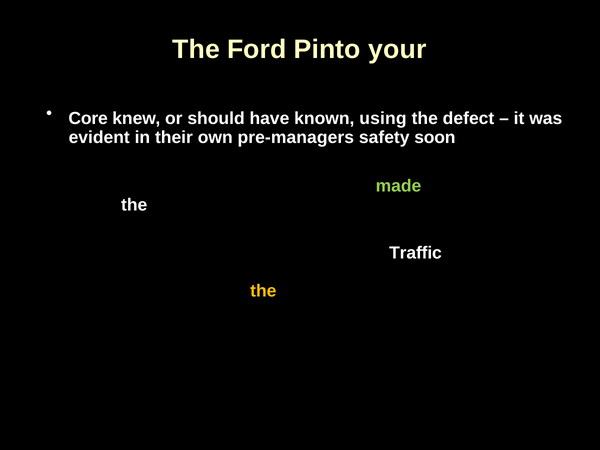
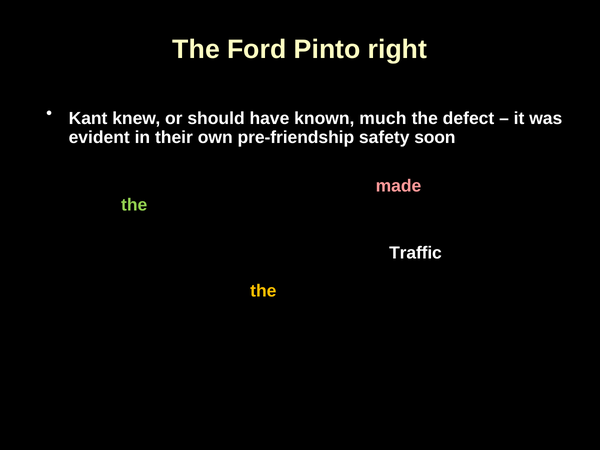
your: your -> right
Core: Core -> Kant
using: using -> much
pre-managers: pre-managers -> pre-friendship
made colour: light green -> pink
the at (134, 205) colour: white -> light green
